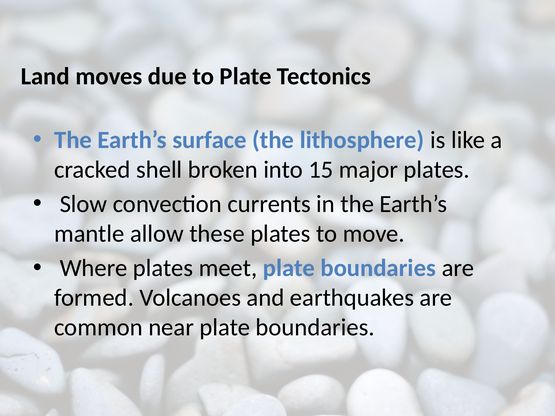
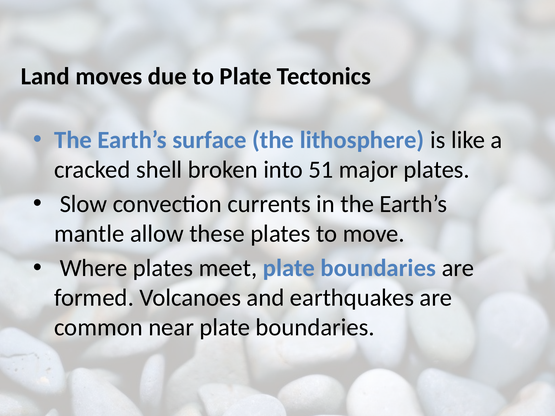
15: 15 -> 51
